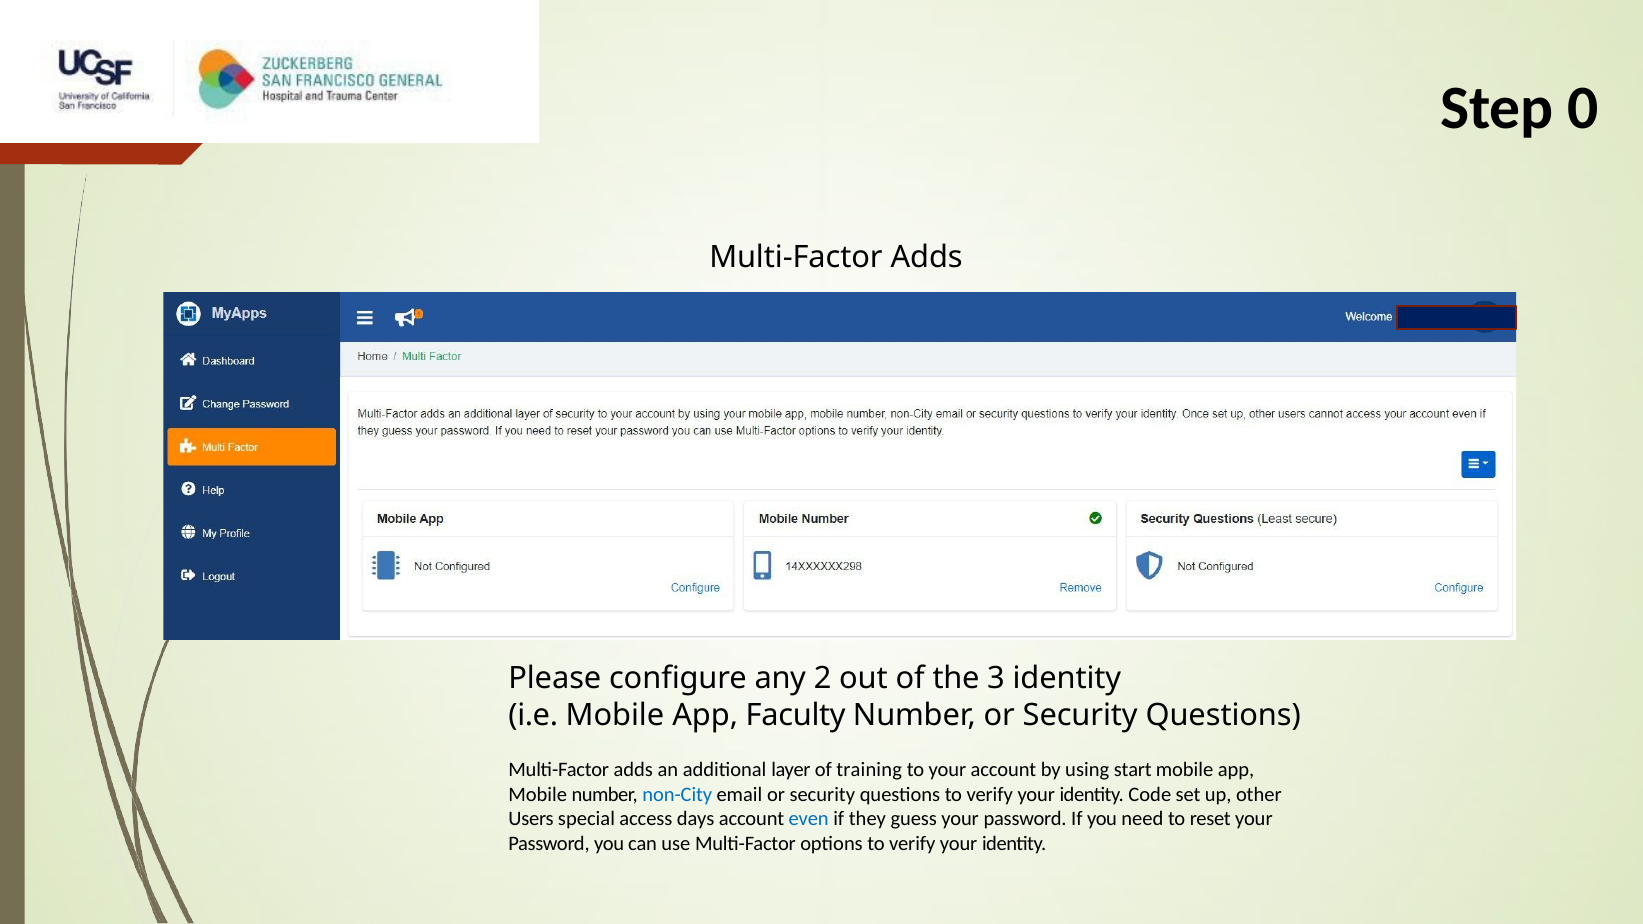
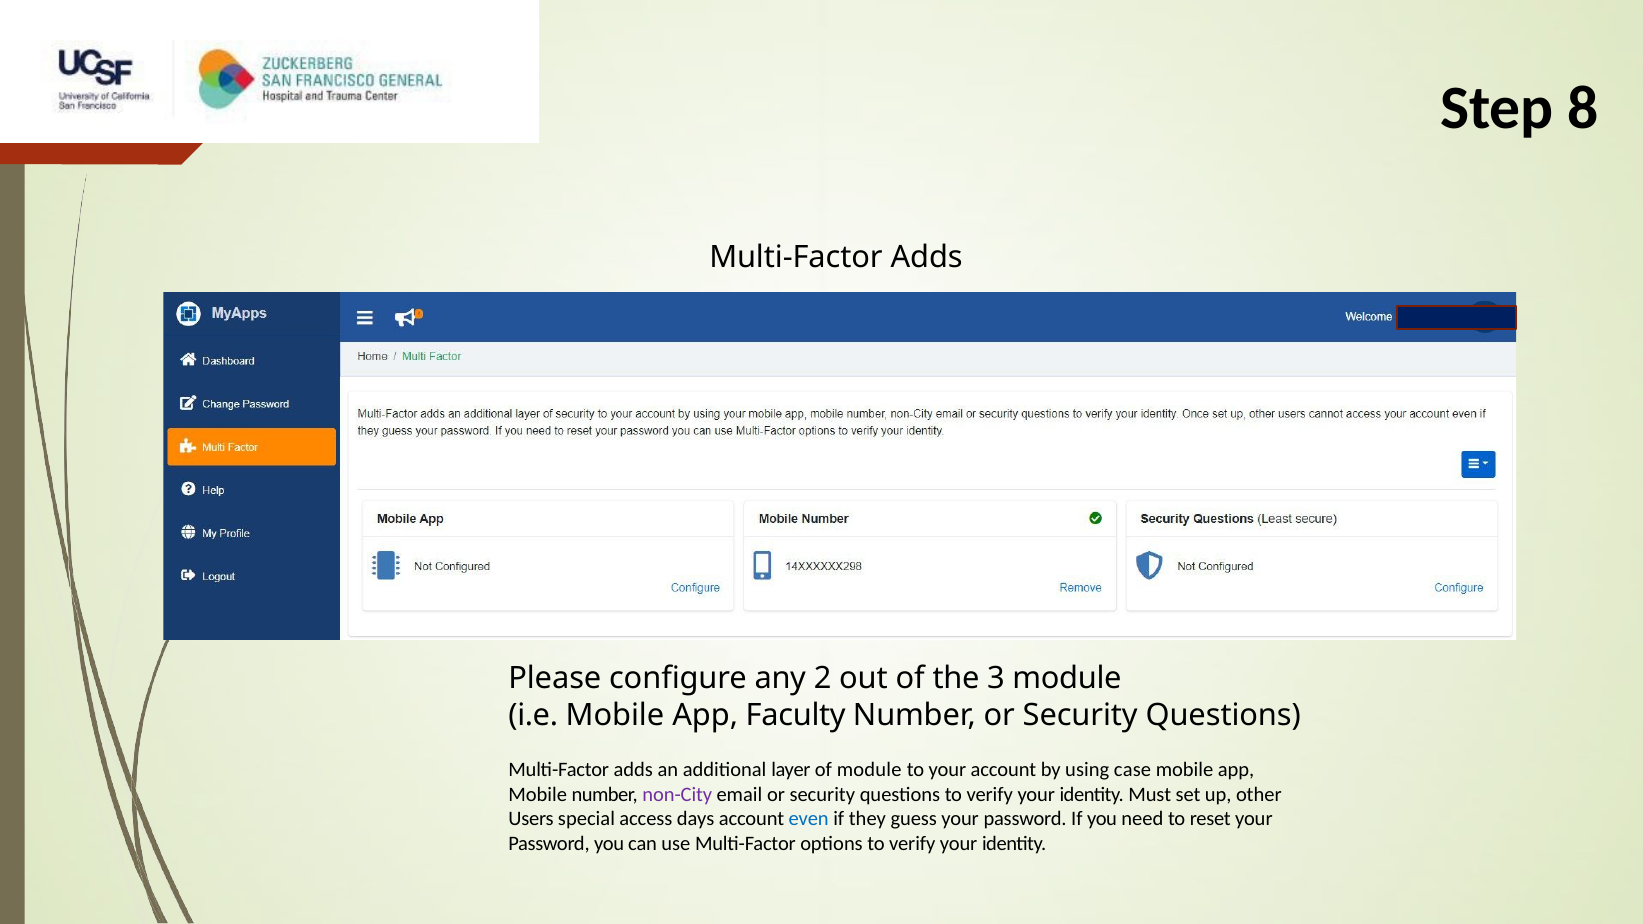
0: 0 -> 8
3 identity: identity -> module
of training: training -> module
start: start -> case
non-City colour: blue -> purple
Code: Code -> Must
